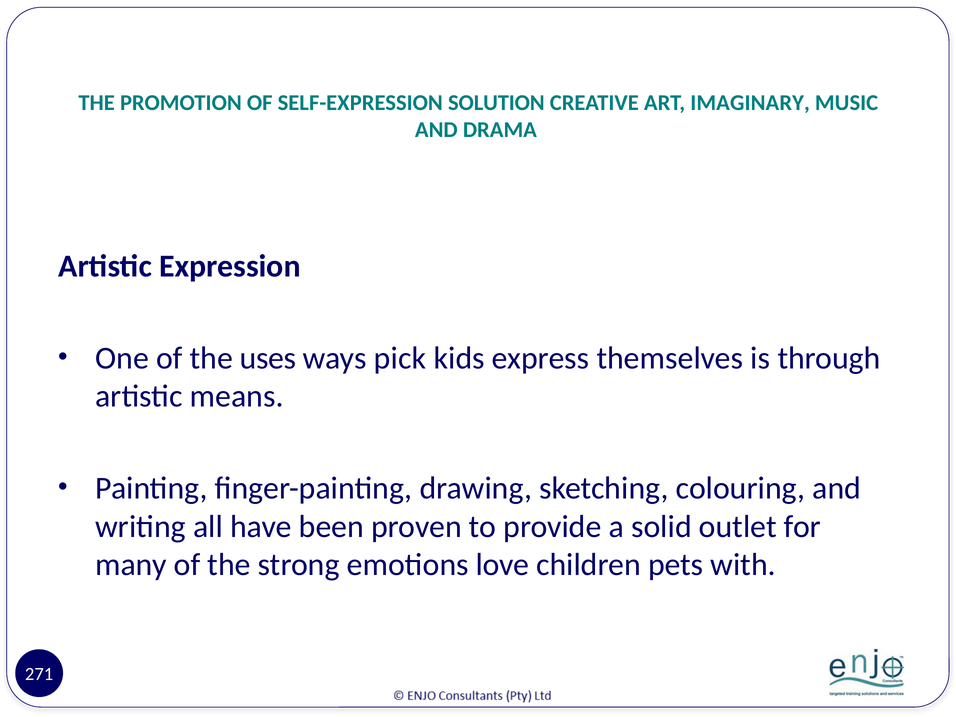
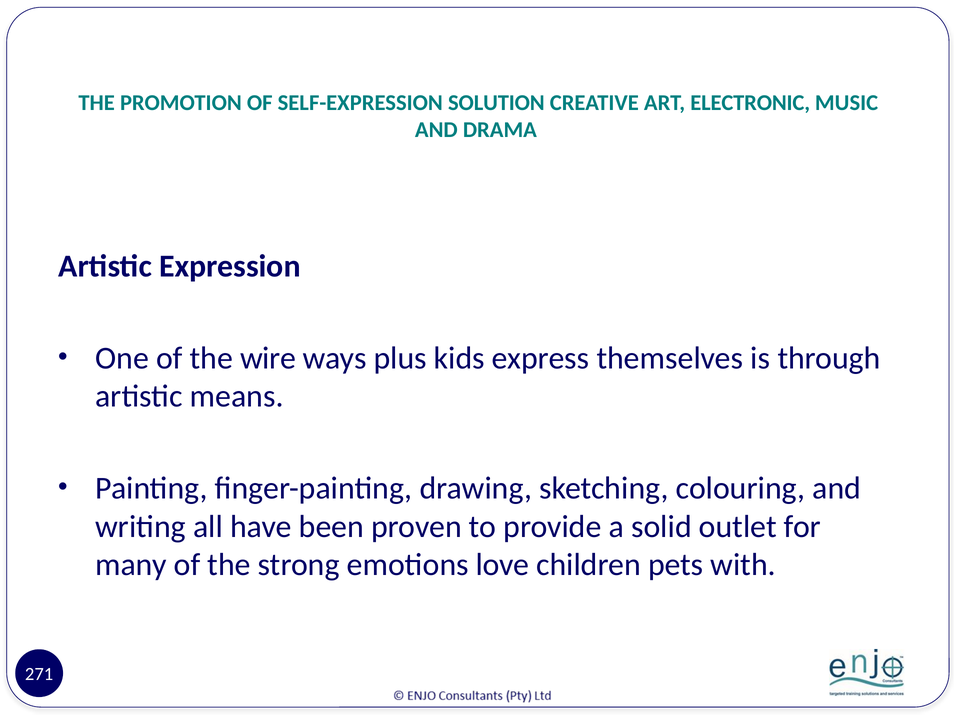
IMAGINARY: IMAGINARY -> ELECTRONIC
uses: uses -> wire
pick: pick -> plus
